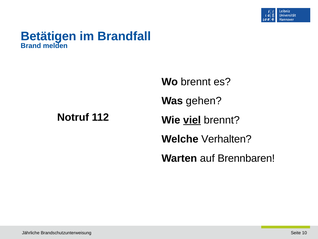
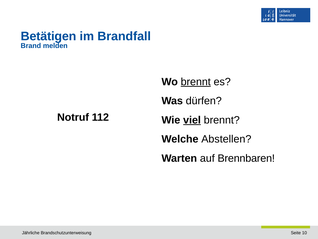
brennt at (196, 82) underline: none -> present
gehen: gehen -> dürfen
Verhalten: Verhalten -> Abstellen
